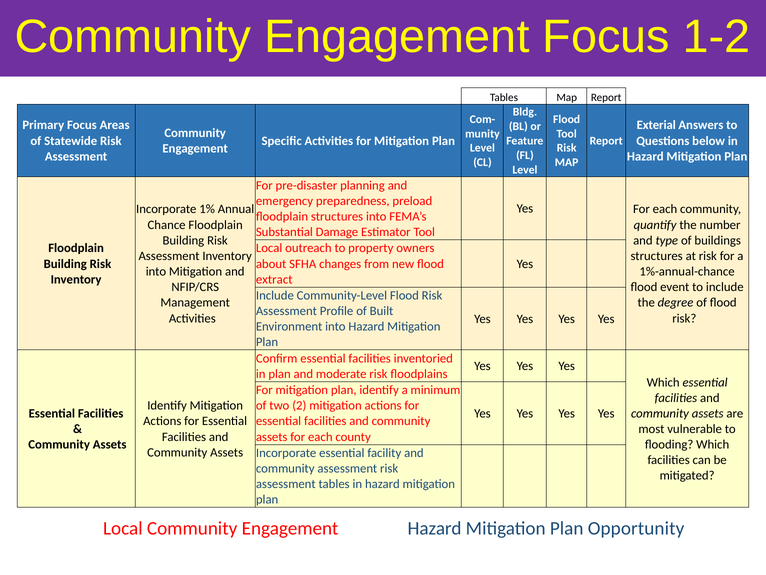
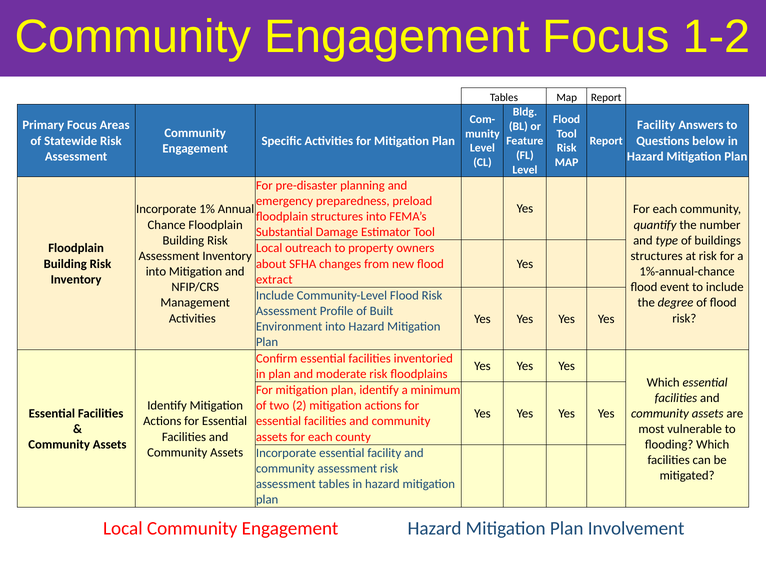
Exterial at (656, 125): Exterial -> Facility
Opportunity: Opportunity -> Involvement
